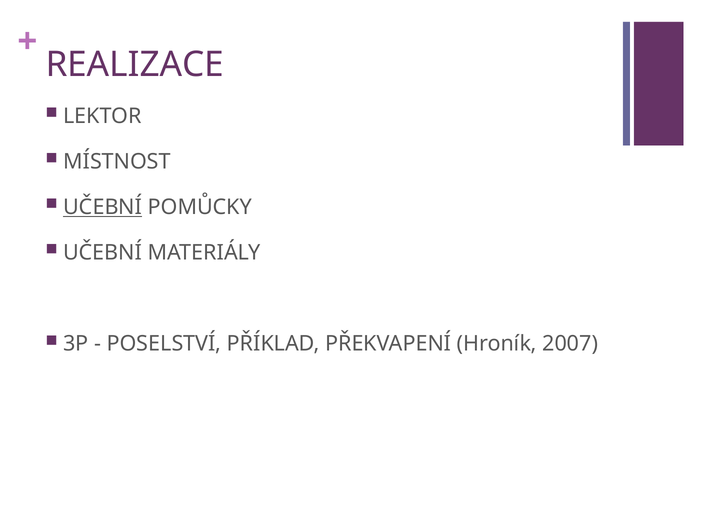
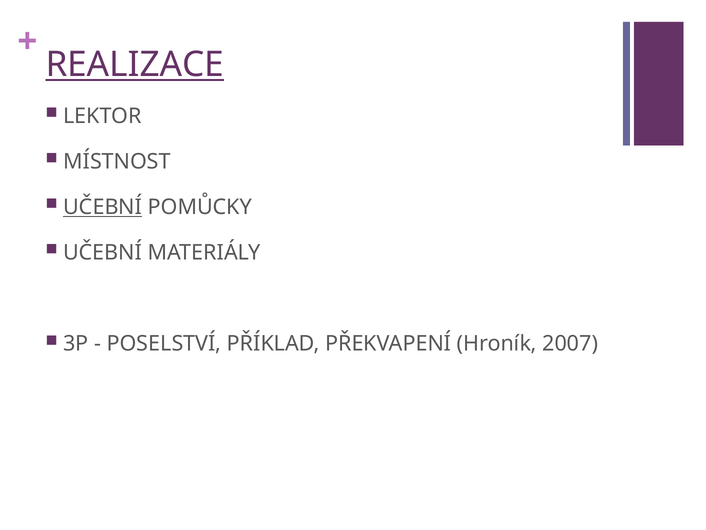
REALIZACE underline: none -> present
